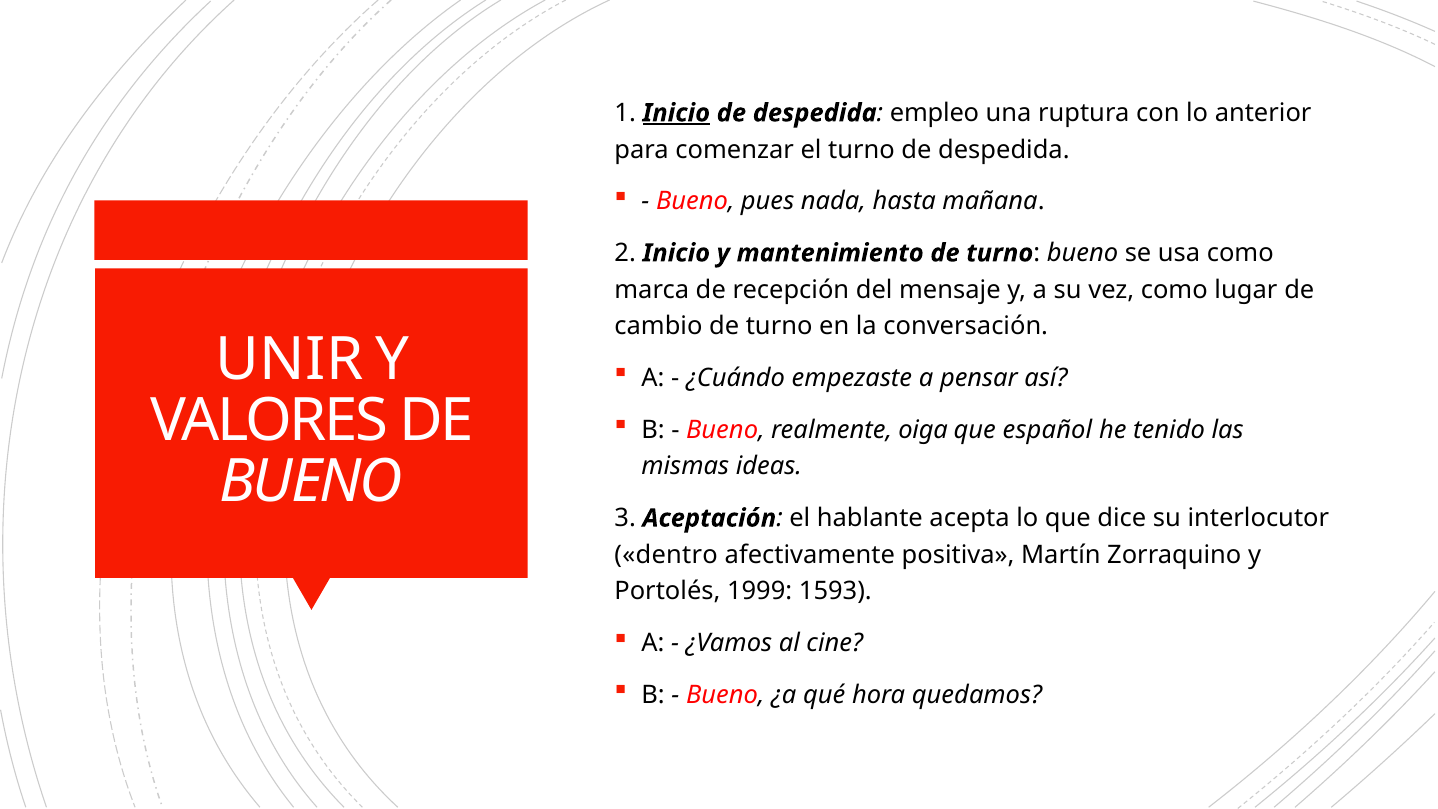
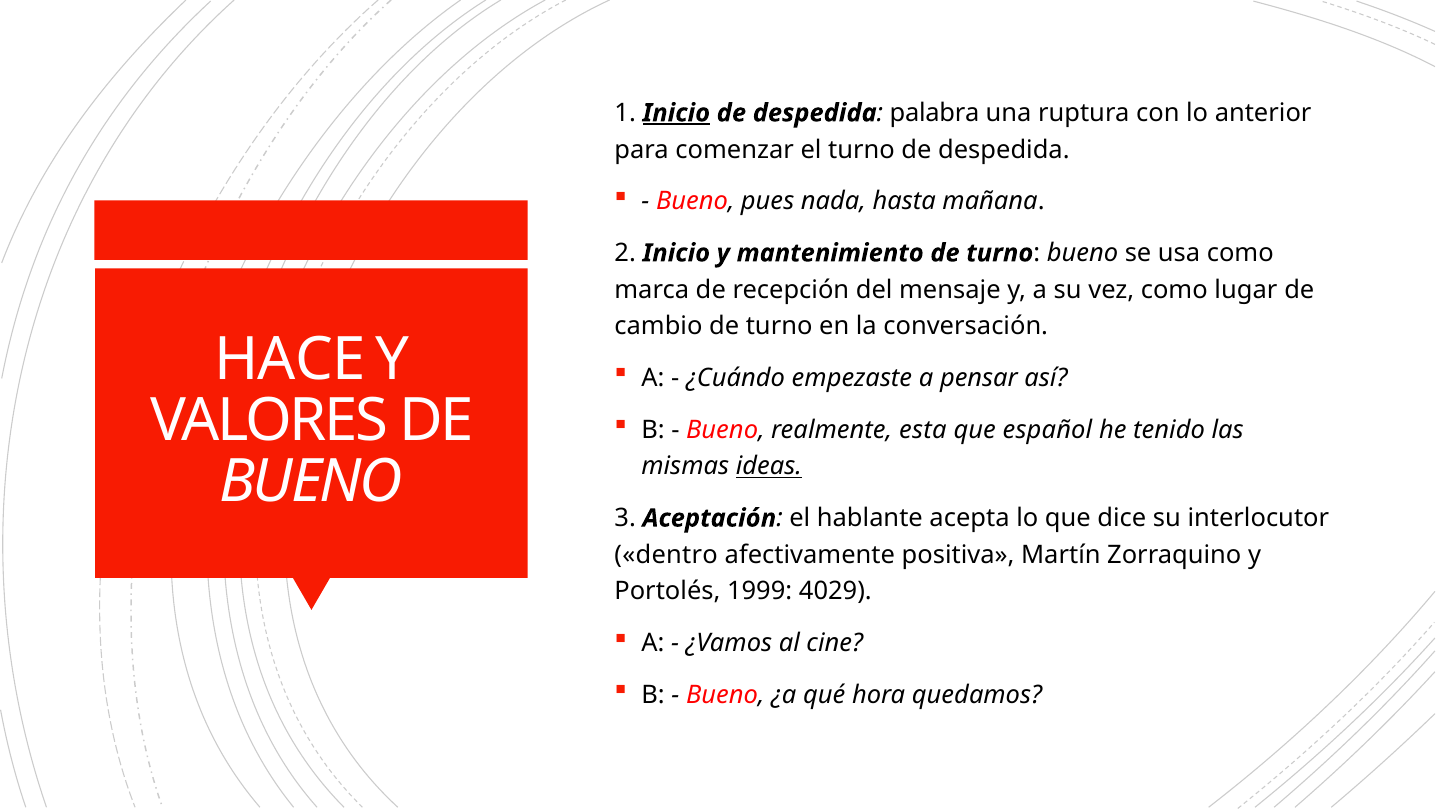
empleo: empleo -> palabra
UNIR: UNIR -> HACE
oiga: oiga -> esta
ideas underline: none -> present
1593: 1593 -> 4029
